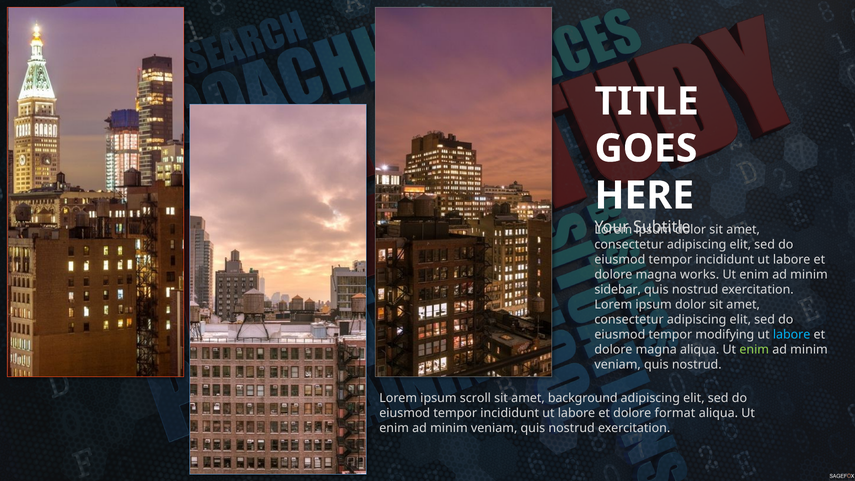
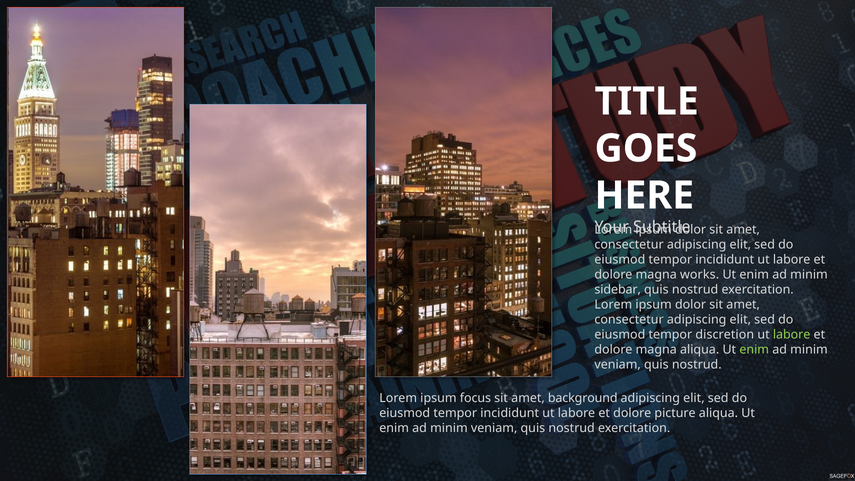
modifying: modifying -> discretion
labore at (792, 335) colour: light blue -> light green
scroll: scroll -> focus
format: format -> picture
